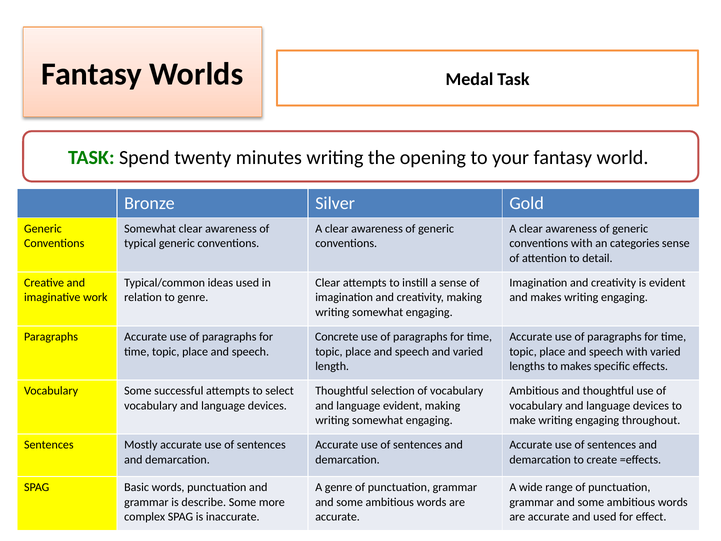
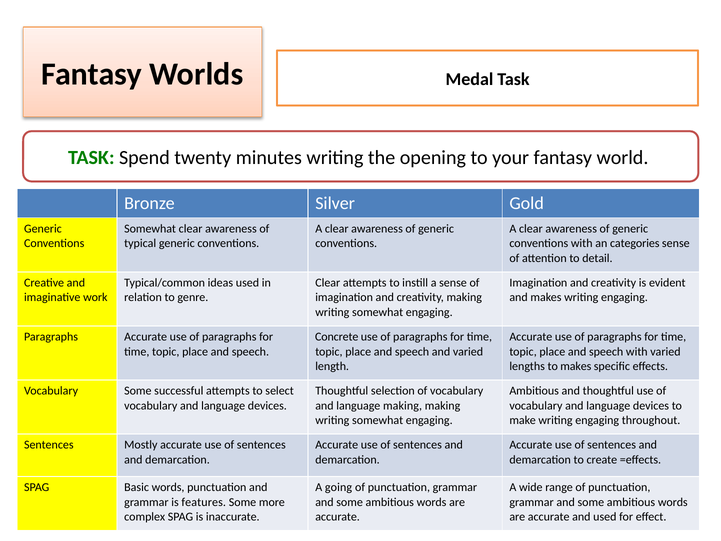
language evident: evident -> making
A genre: genre -> going
describe: describe -> features
